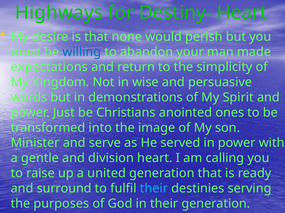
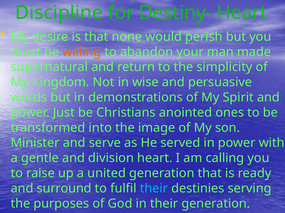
Highways: Highways -> Discipline
willing colour: blue -> orange
expectations: expectations -> supernatural
